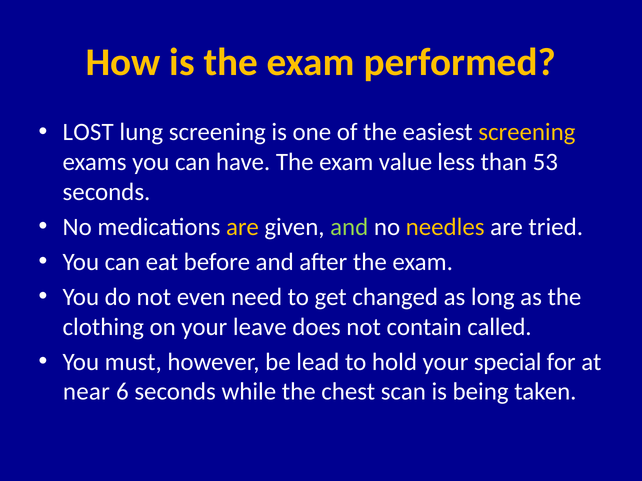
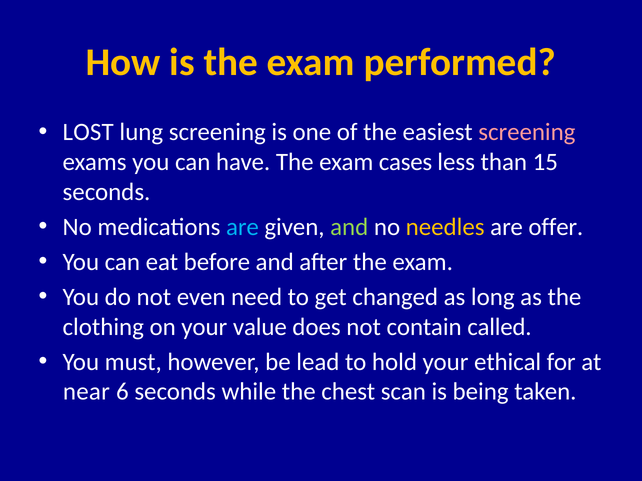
screening at (527, 132) colour: yellow -> pink
value: value -> cases
53: 53 -> 15
are at (242, 227) colour: yellow -> light blue
tried: tried -> offer
leave: leave -> value
special: special -> ethical
